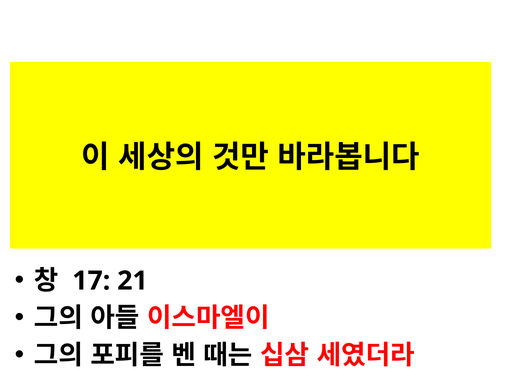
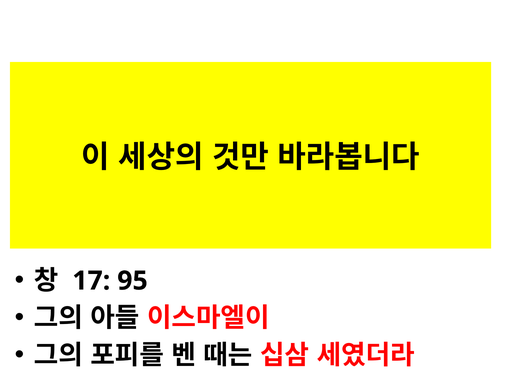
21: 21 -> 95
